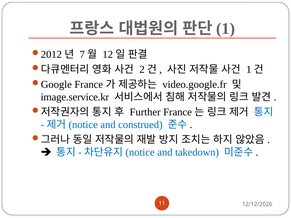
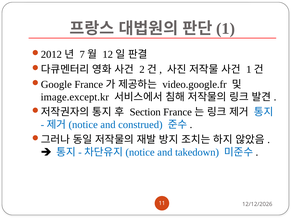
image.service.kr: image.service.kr -> image.except.kr
Further: Further -> Section
